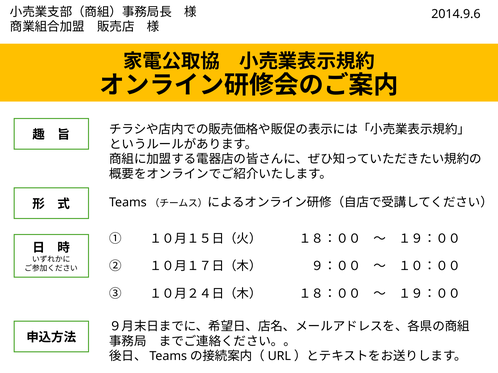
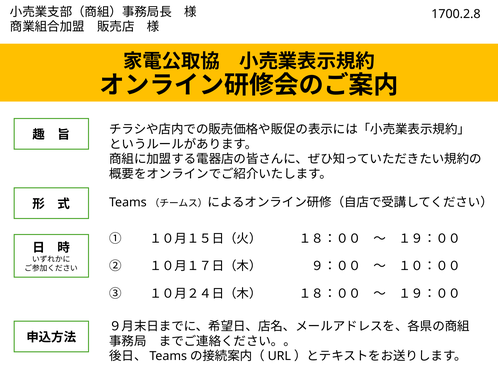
2014.9.6: 2014.9.6 -> 1700.2.8
